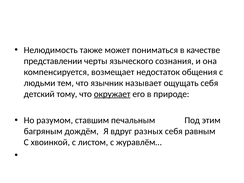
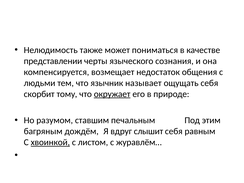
детский: детский -> скорбит
разных: разных -> слышит
хвоинкой underline: none -> present
